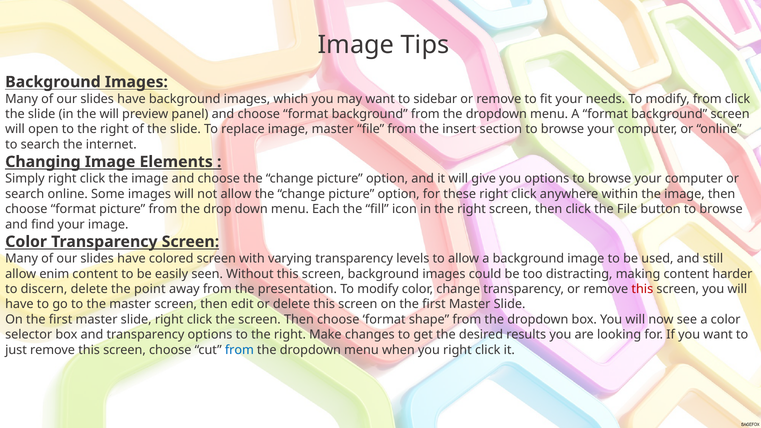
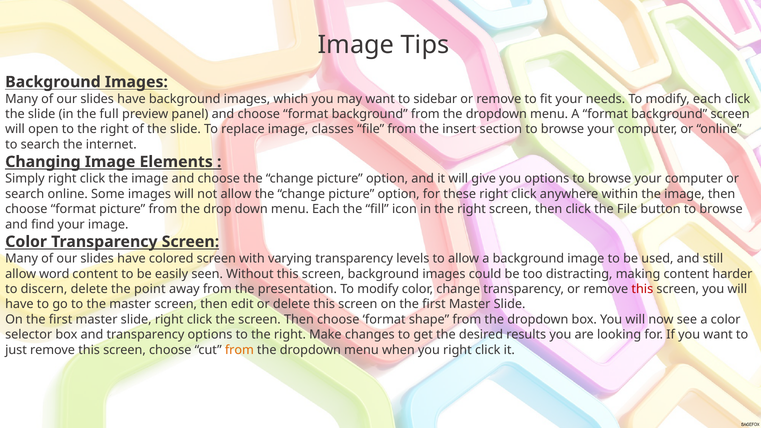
modify from: from -> each
the will: will -> full
image master: master -> classes
enim: enim -> word
from at (239, 350) colour: blue -> orange
